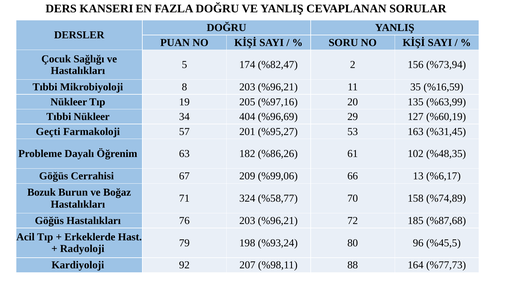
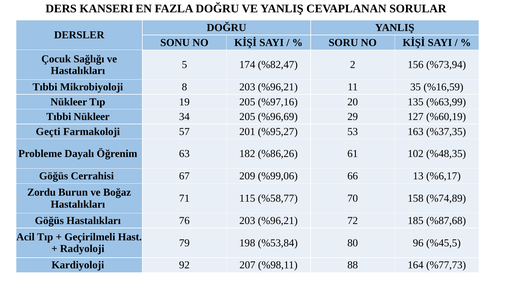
PUAN: PUAN -> SONU
34 404: 404 -> 205
%31,45: %31,45 -> %37,35
Bozuk: Bozuk -> Zordu
324: 324 -> 115
Erkeklerde: Erkeklerde -> Geçirilmeli
%93,24: %93,24 -> %53,84
